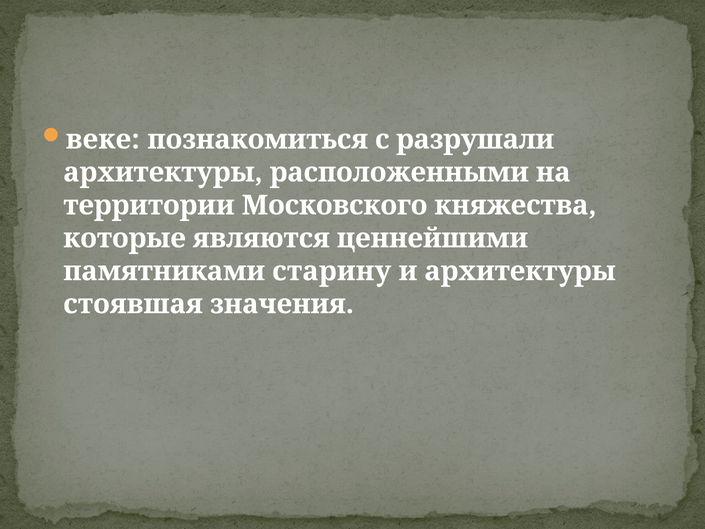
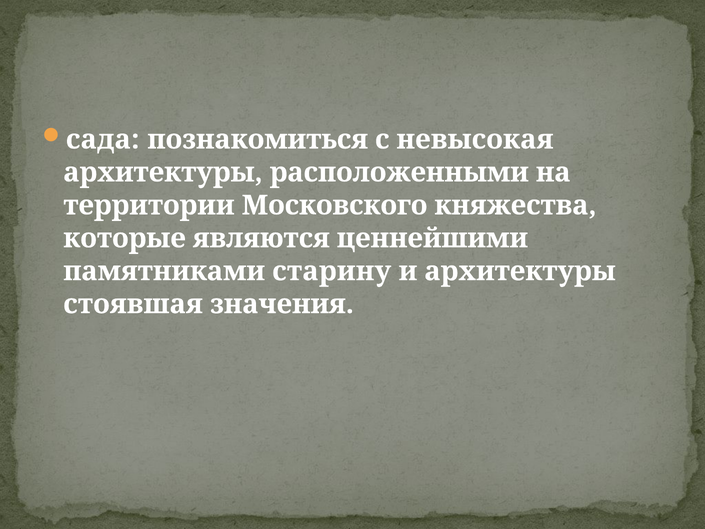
веке: веке -> сада
разрушали: разрушали -> невысокая
